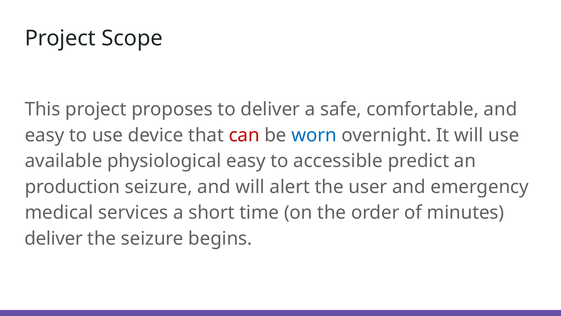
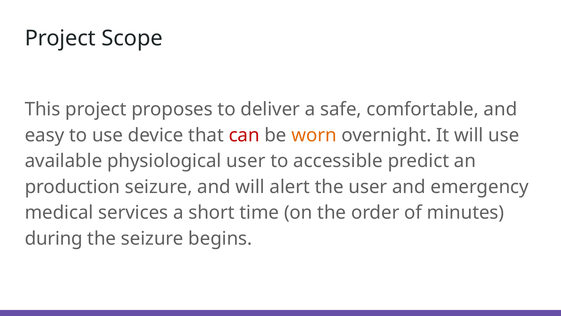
worn colour: blue -> orange
physiological easy: easy -> user
deliver at (54, 238): deliver -> during
